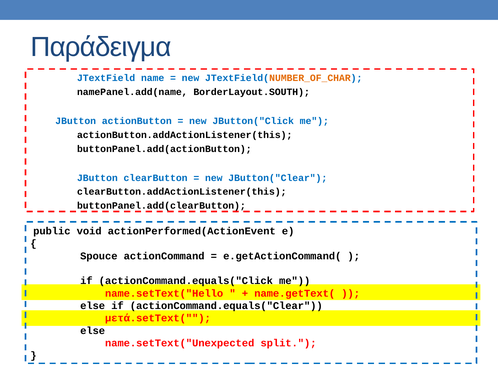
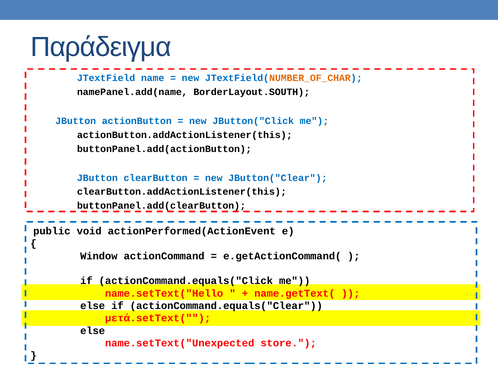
Spouce: Spouce -> Window
split: split -> store
